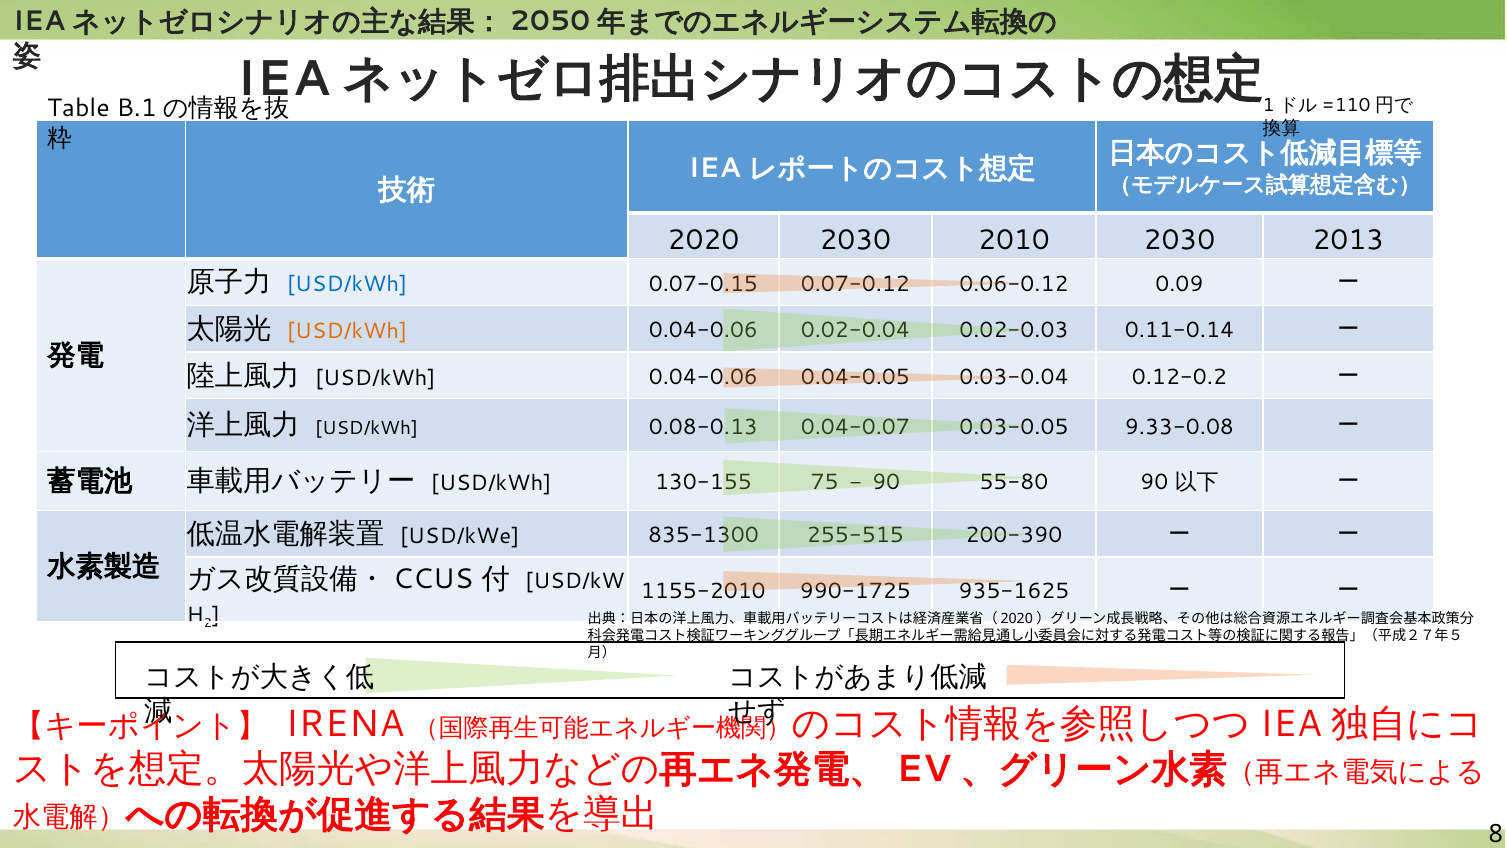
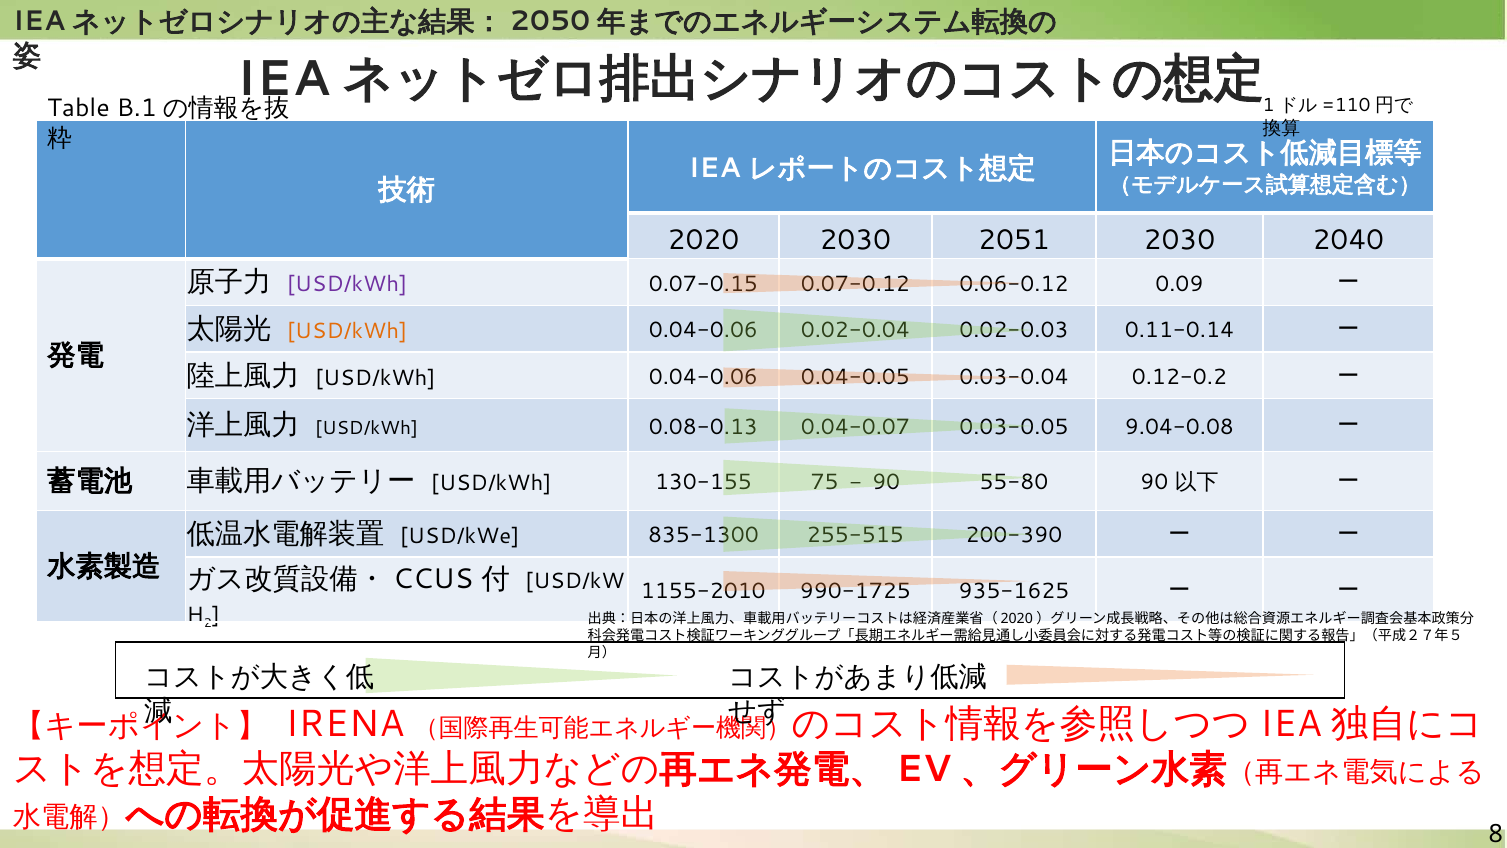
2010: 2010 -> 2051
2013: 2013 -> 2040
USD/kWh at (347, 285) colour: blue -> purple
9.33-0.08: 9.33-0.08 -> 9.04-0.08
